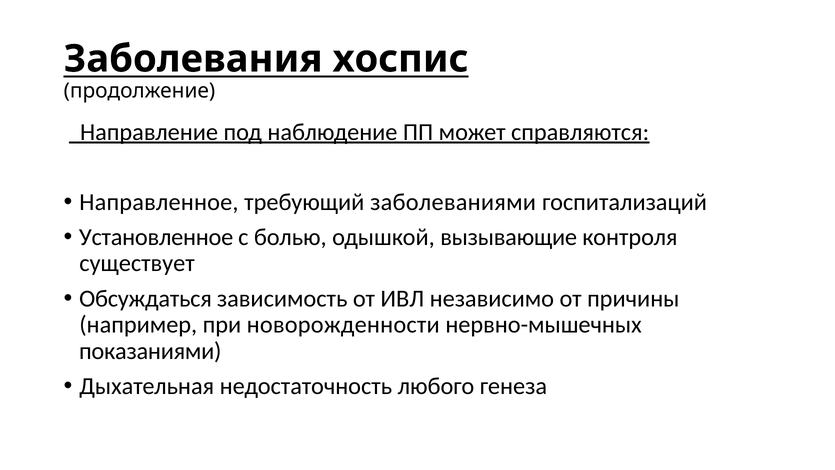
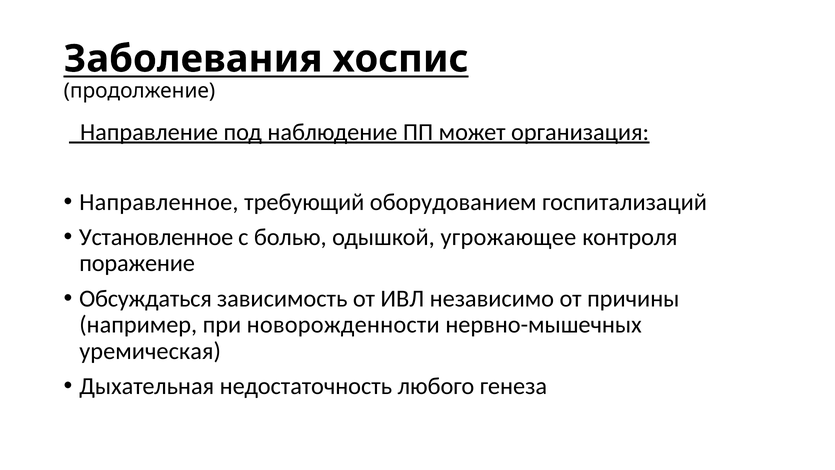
справляются: справляются -> организация
заболеваниями: заболеваниями -> оборудованием
вызывающие: вызывающие -> угрожающее
существует: существует -> поражение
показаниями: показаниями -> уремическая
